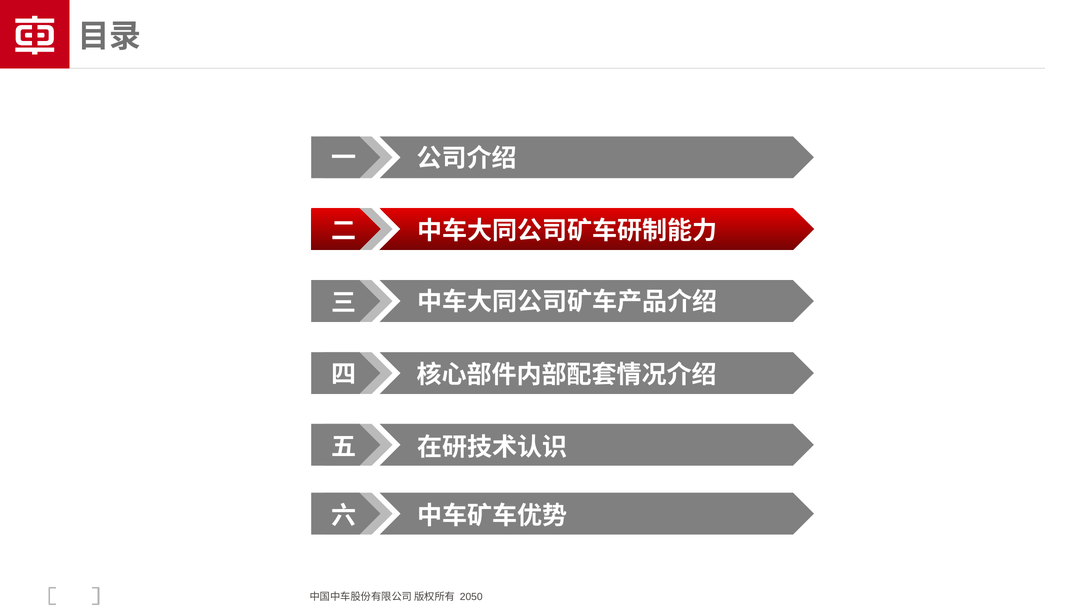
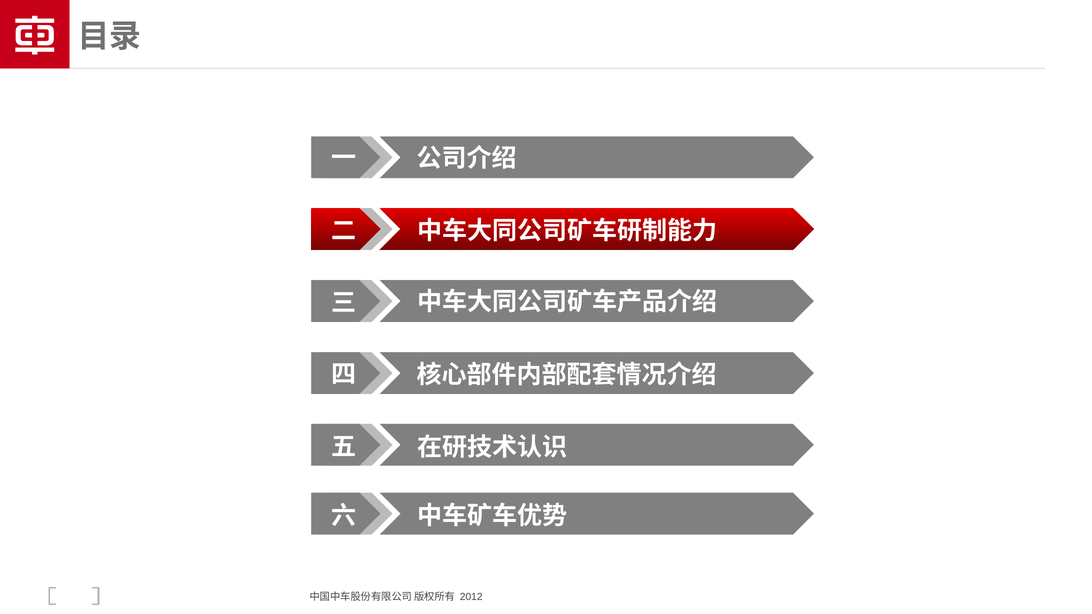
2050: 2050 -> 2012
